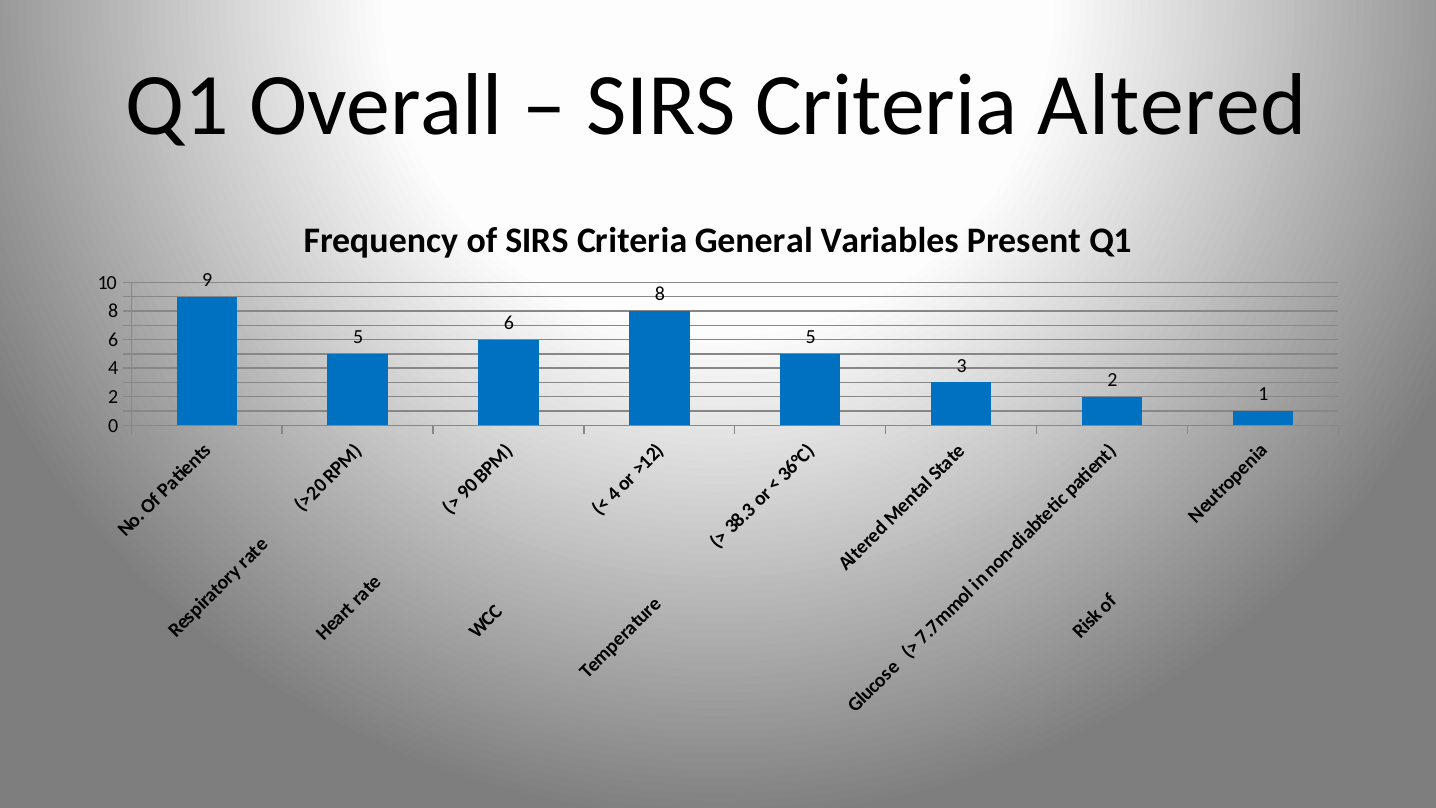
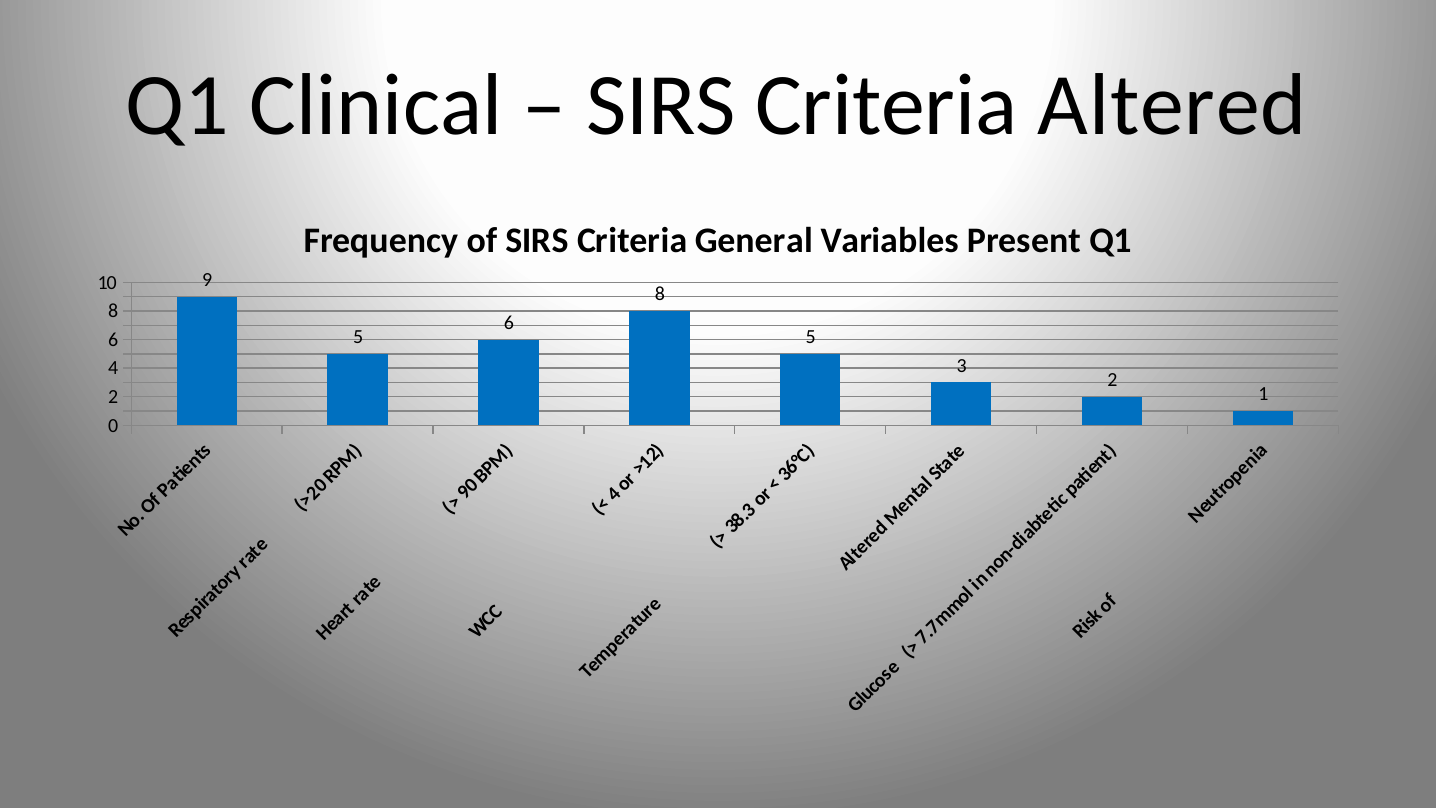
Overall: Overall -> Clinical
